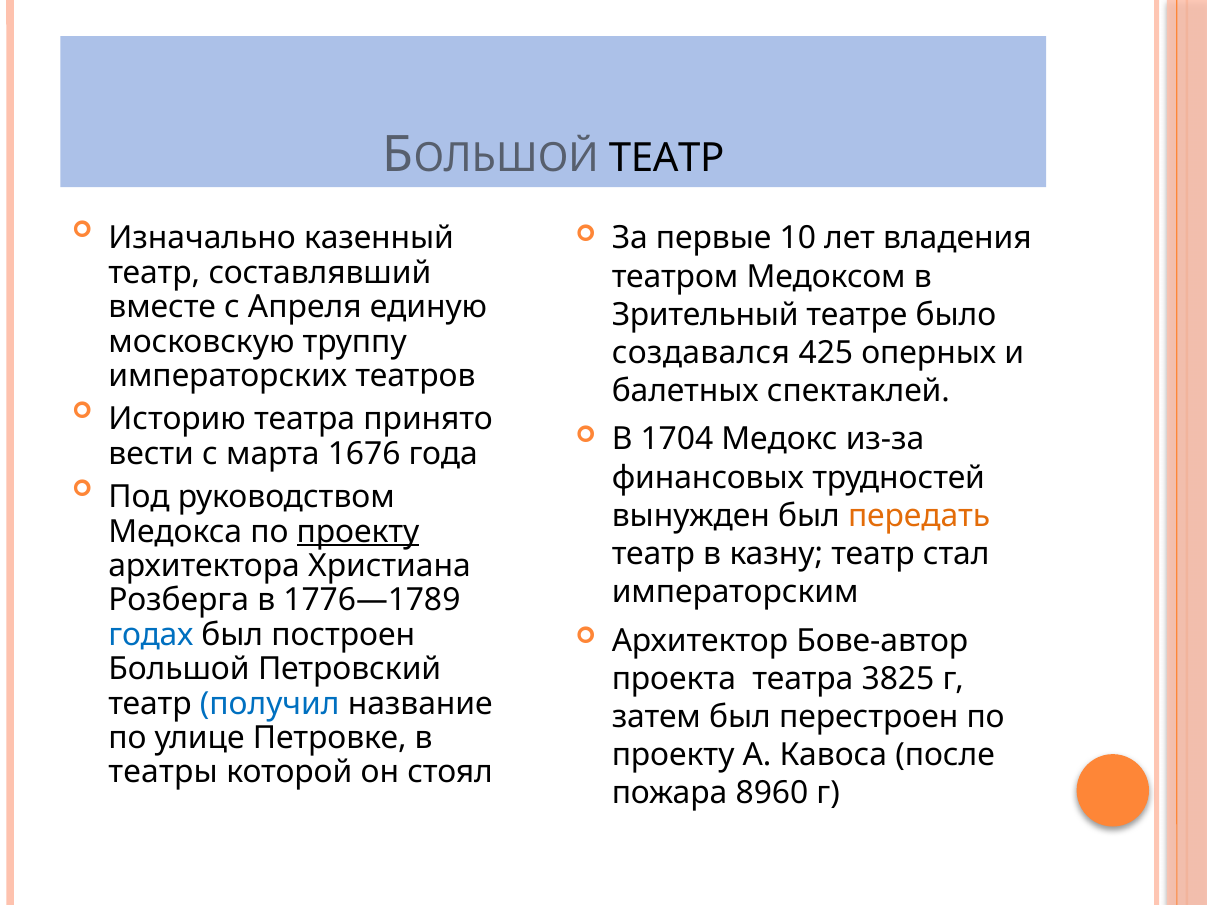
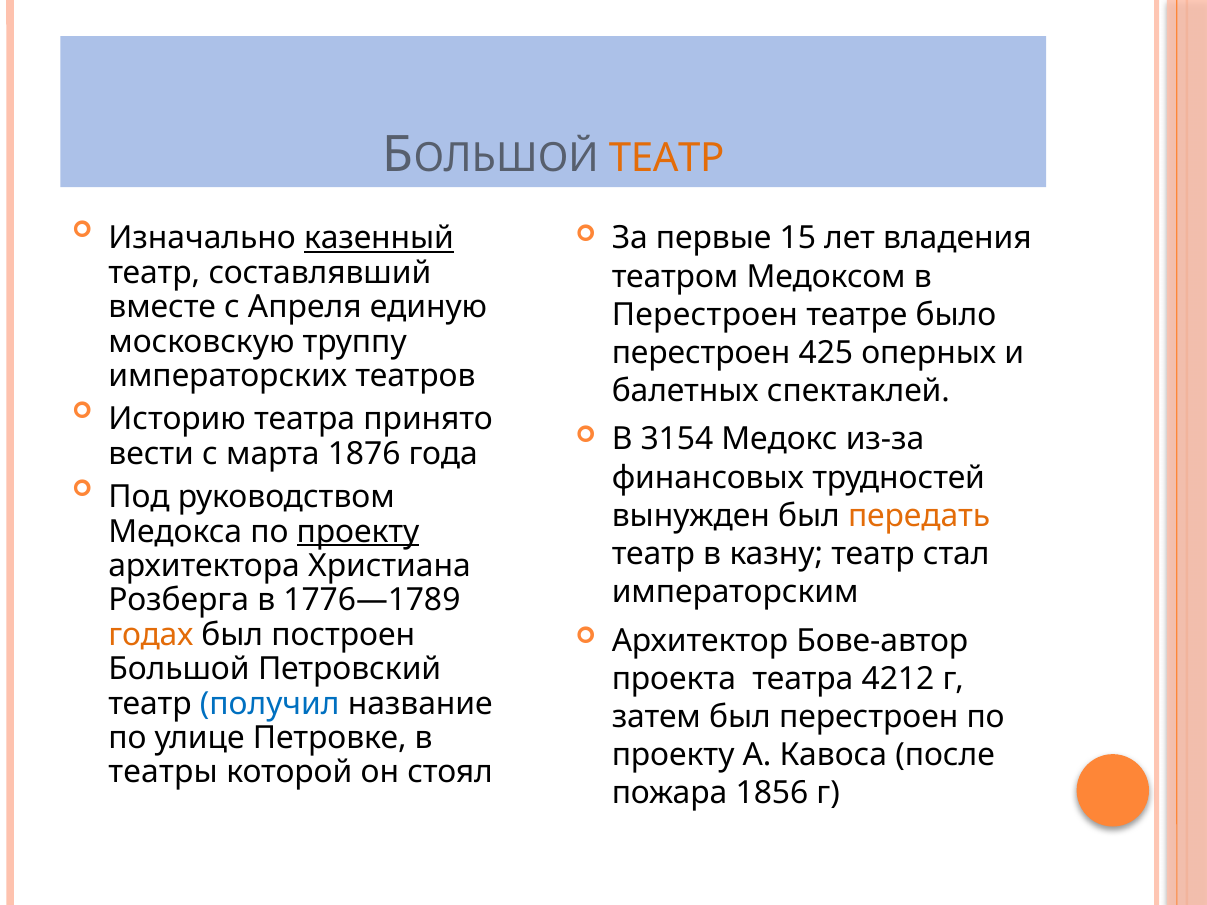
ТЕАТР at (667, 158) colour: black -> orange
казенный underline: none -> present
10: 10 -> 15
Зрительный at (705, 315): Зрительный -> Перестроен
создавался at (701, 353): создавался -> перестроен
1704: 1704 -> 3154
1676: 1676 -> 1876
годах colour: blue -> orange
3825: 3825 -> 4212
8960: 8960 -> 1856
